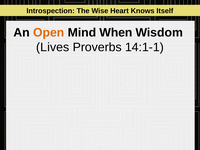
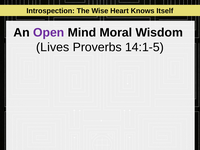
Open colour: orange -> purple
When: When -> Moral
14:1-1: 14:1-1 -> 14:1-5
